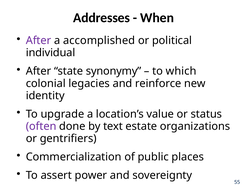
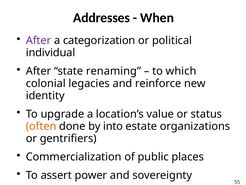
accomplished: accomplished -> categorization
synonymy: synonymy -> renaming
often colour: purple -> orange
text: text -> into
